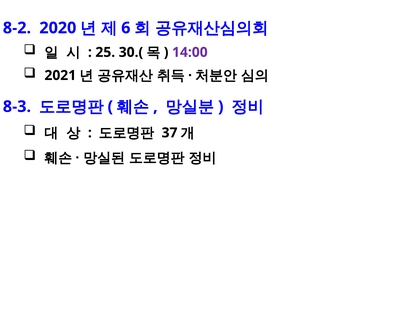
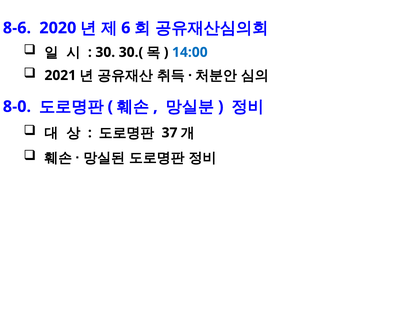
8-2: 8-2 -> 8-6
25: 25 -> 30
14:00 colour: purple -> blue
8-3: 8-3 -> 8-0
